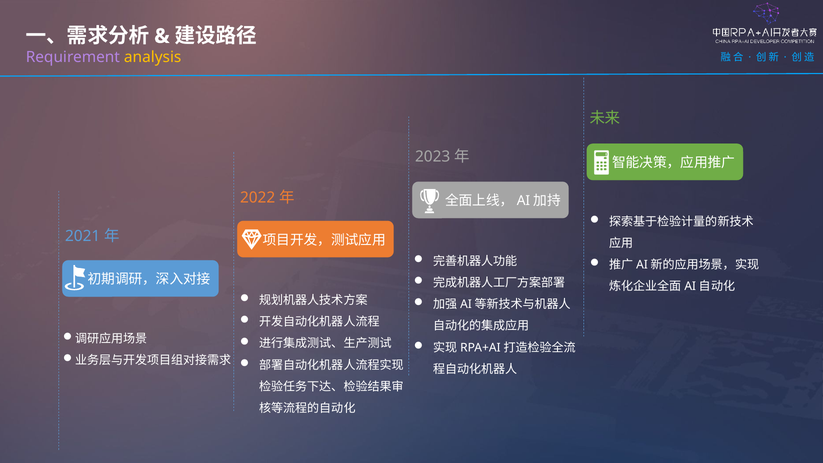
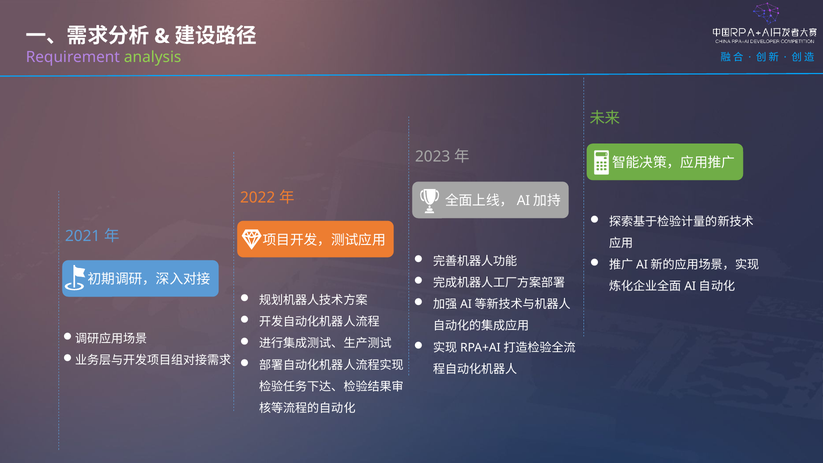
analysis colour: yellow -> light green
